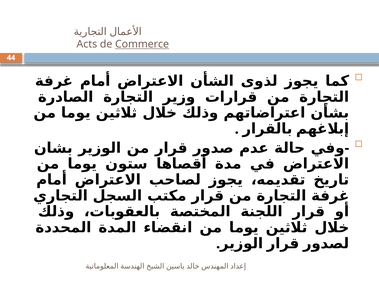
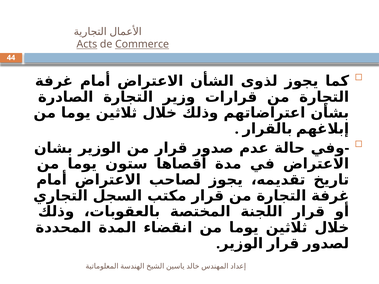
Acts underline: none -> present
